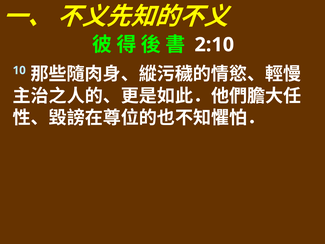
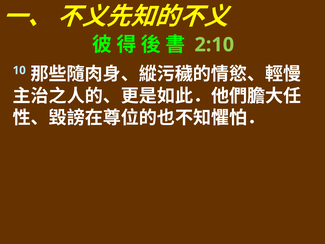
2:10 colour: white -> light green
